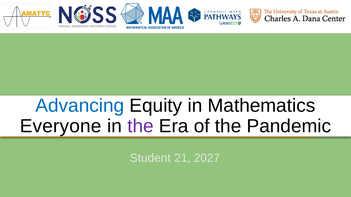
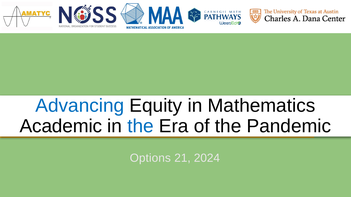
Everyone: Everyone -> Academic
the at (141, 126) colour: purple -> blue
Student: Student -> Options
2027: 2027 -> 2024
